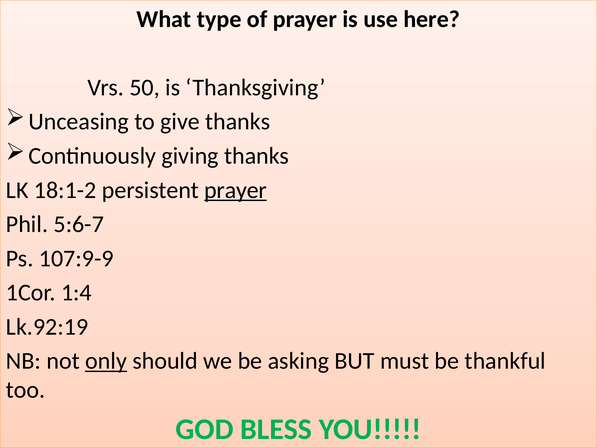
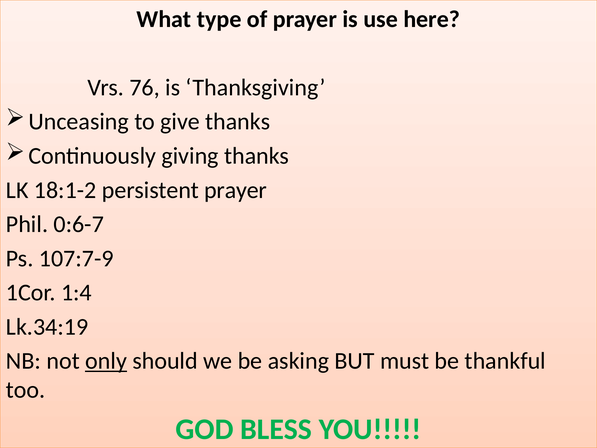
50: 50 -> 76
prayer at (236, 190) underline: present -> none
5:6-7: 5:6-7 -> 0:6-7
107:9-9: 107:9-9 -> 107:7-9
Lk.92:19: Lk.92:19 -> Lk.34:19
